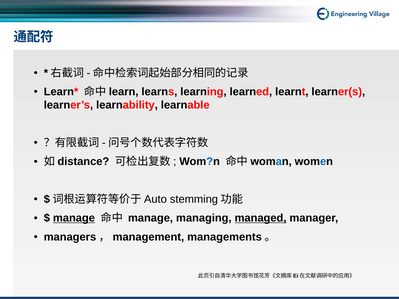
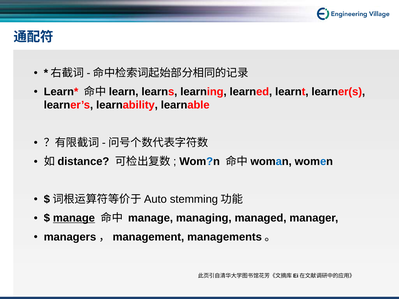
managed underline: present -> none
